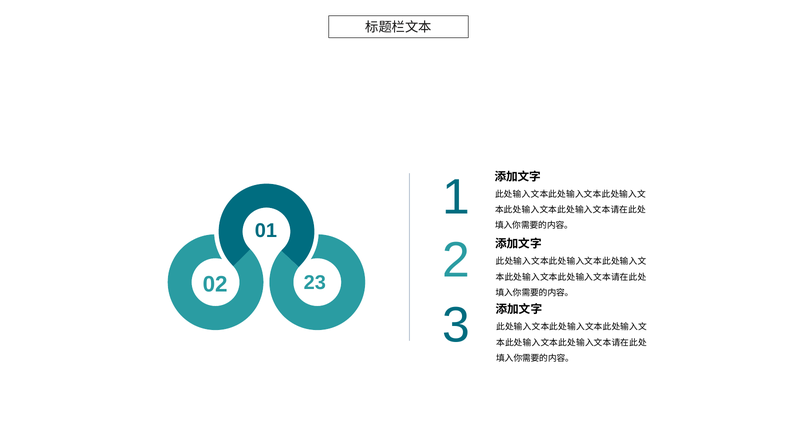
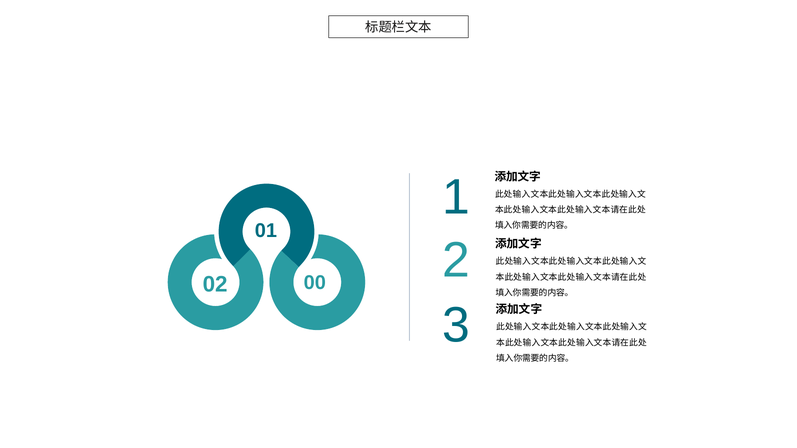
23: 23 -> 00
